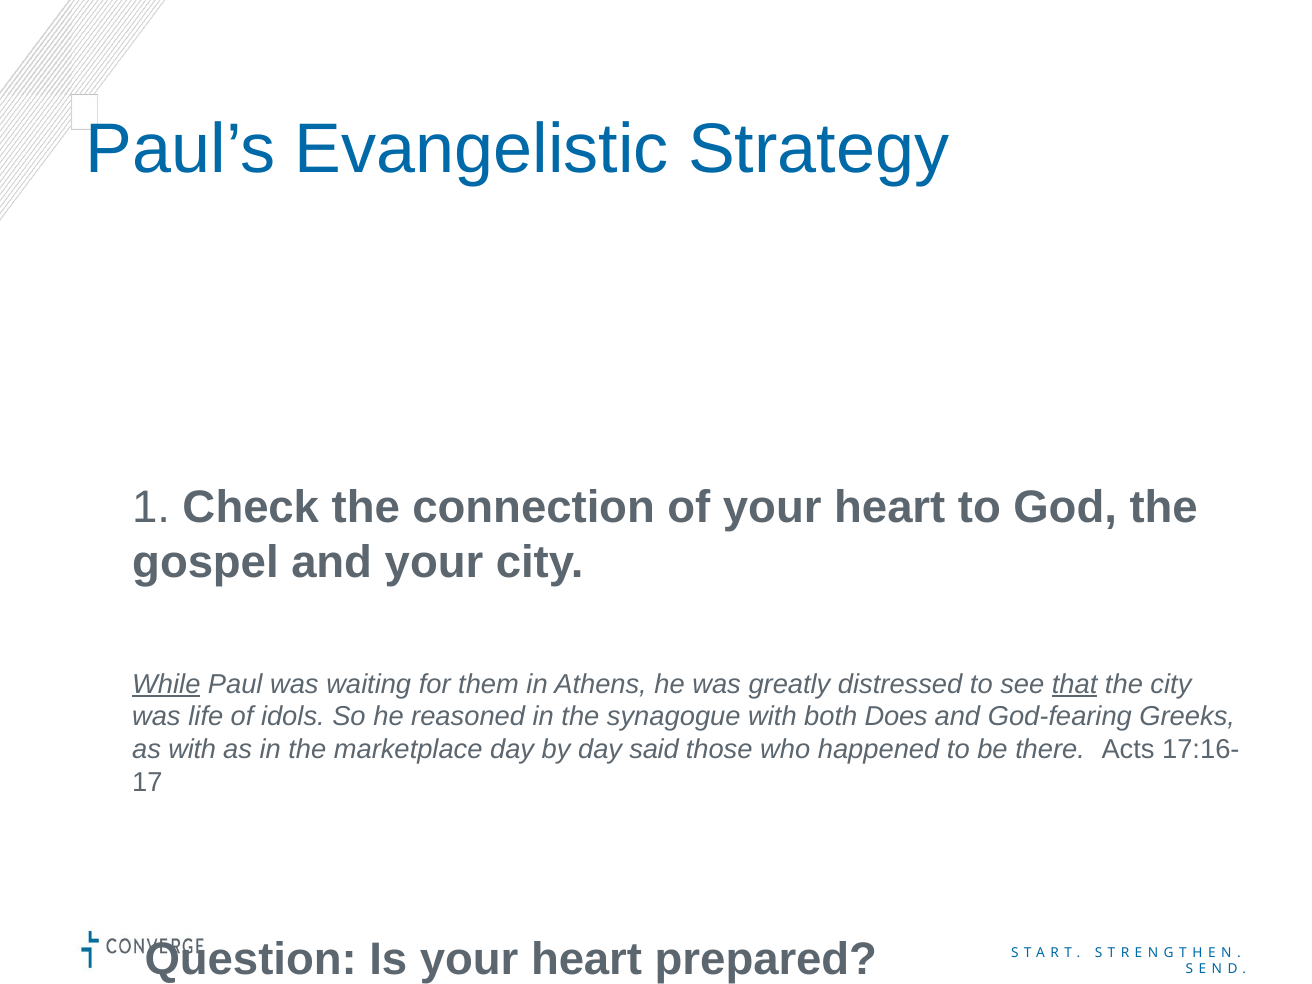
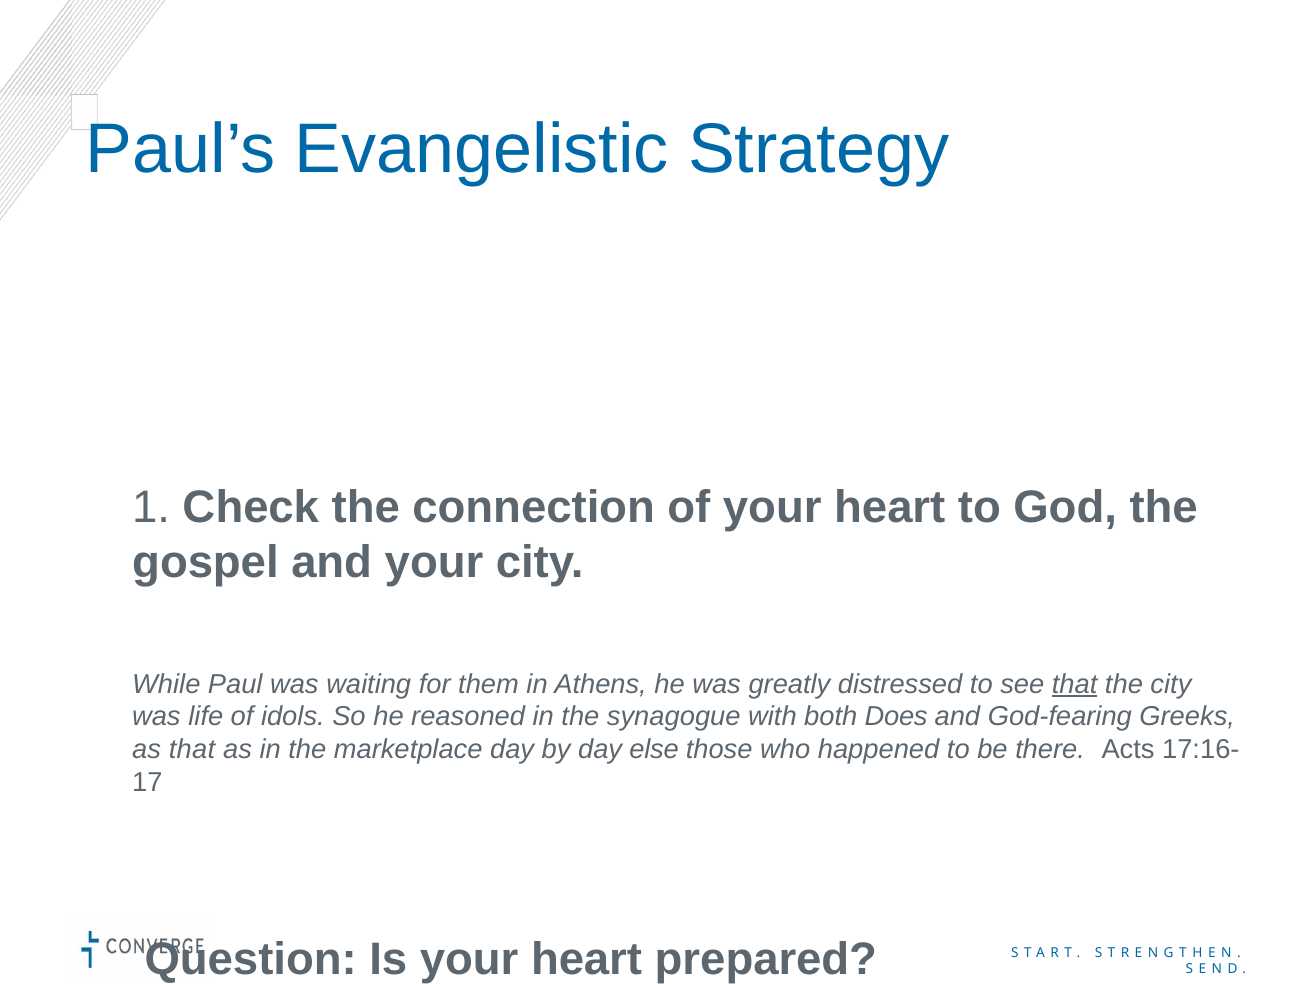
While underline: present -> none
as with: with -> that
said: said -> else
